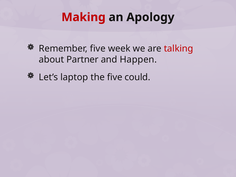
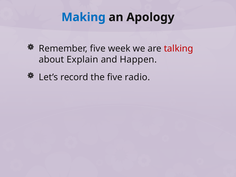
Making colour: red -> blue
Partner: Partner -> Explain
laptop: laptop -> record
could: could -> radio
